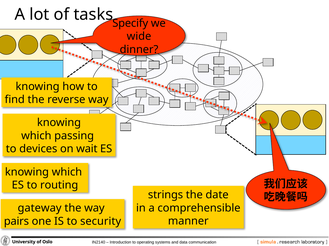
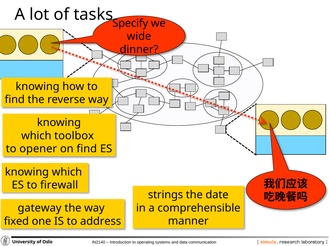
passing: passing -> toolbox
devices: devices -> opener
on wait: wait -> find
routing: routing -> firewall
pairs: pairs -> fixed
security: security -> address
